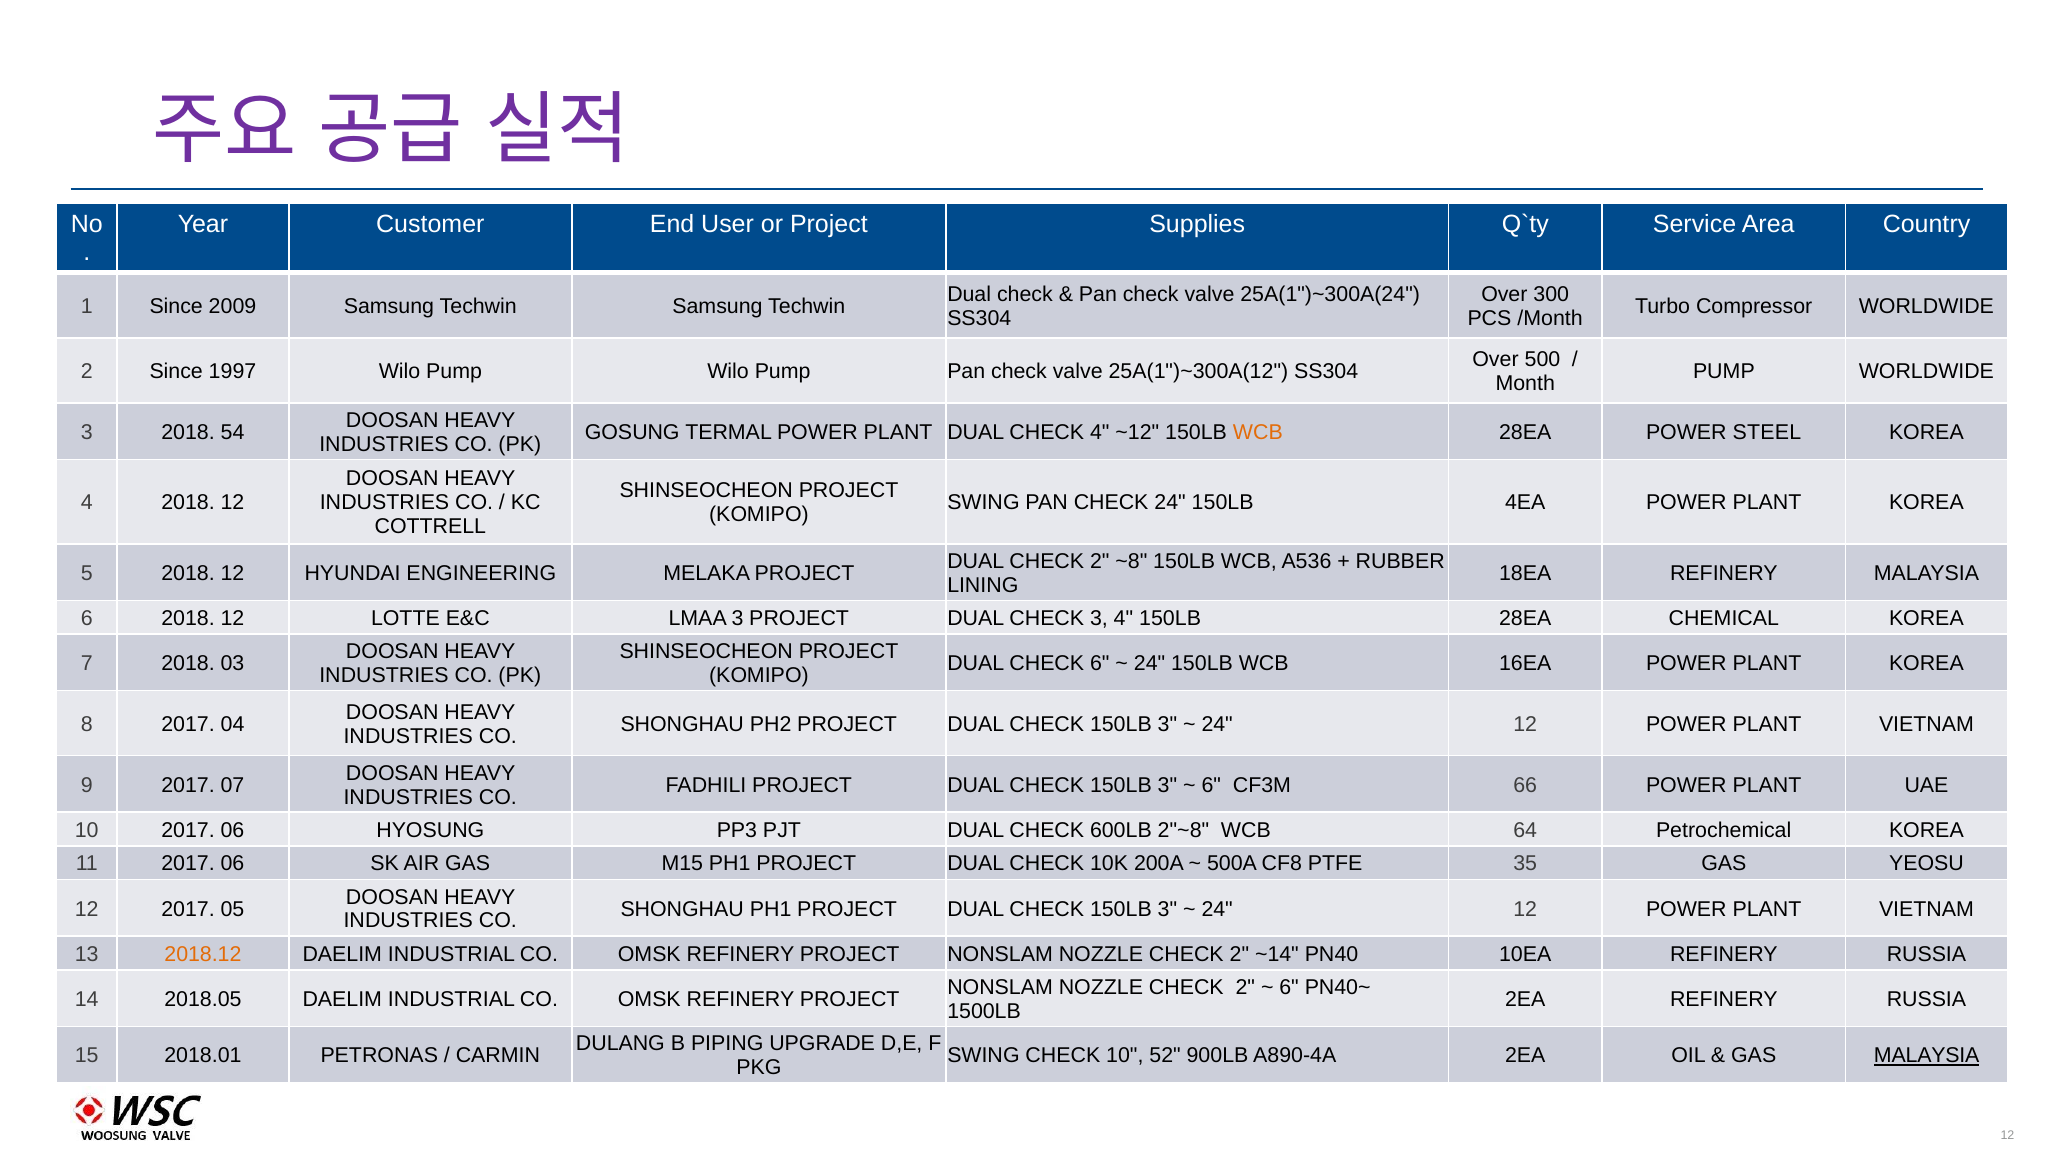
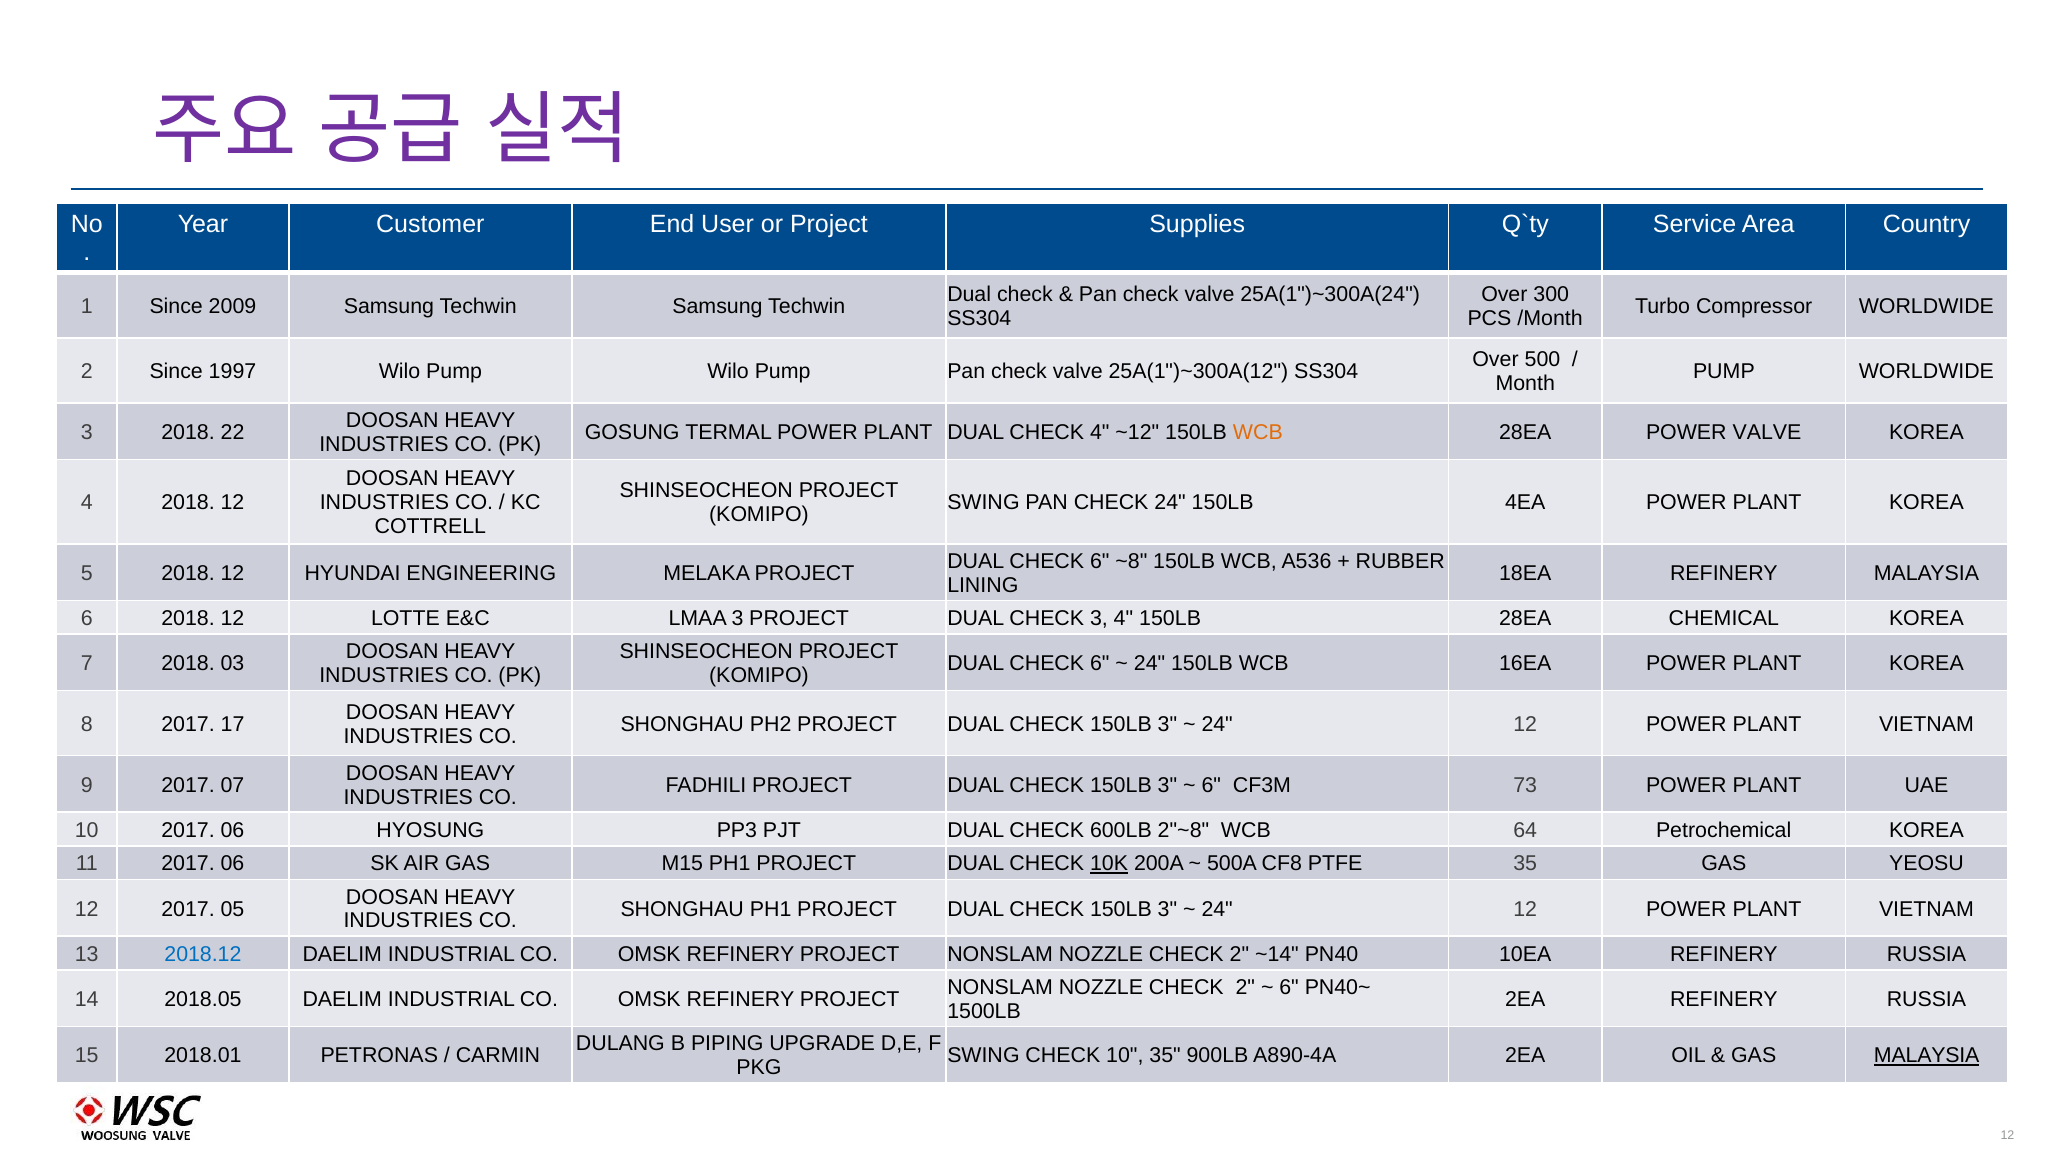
54: 54 -> 22
POWER STEEL: STEEL -> VALVE
2 at (1100, 561): 2 -> 6
04: 04 -> 17
66: 66 -> 73
10K underline: none -> present
2018.12 colour: orange -> blue
10 52: 52 -> 35
